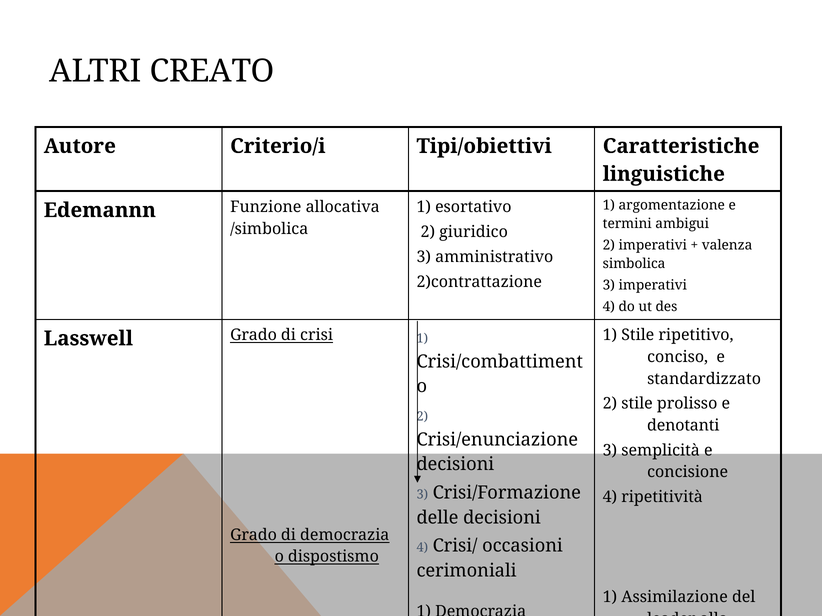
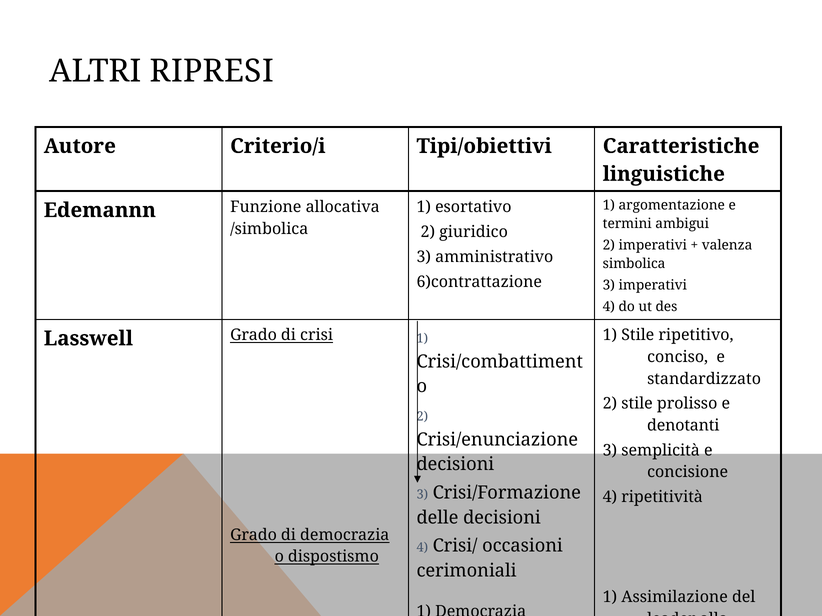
CREATO: CREATO -> RIPRESI
2)contrattazione: 2)contrattazione -> 6)contrattazione
